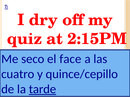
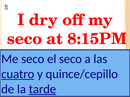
quiz at (25, 39): quiz -> seco
2:15PM: 2:15PM -> 8:15PM
el face: face -> seco
cuatro underline: none -> present
